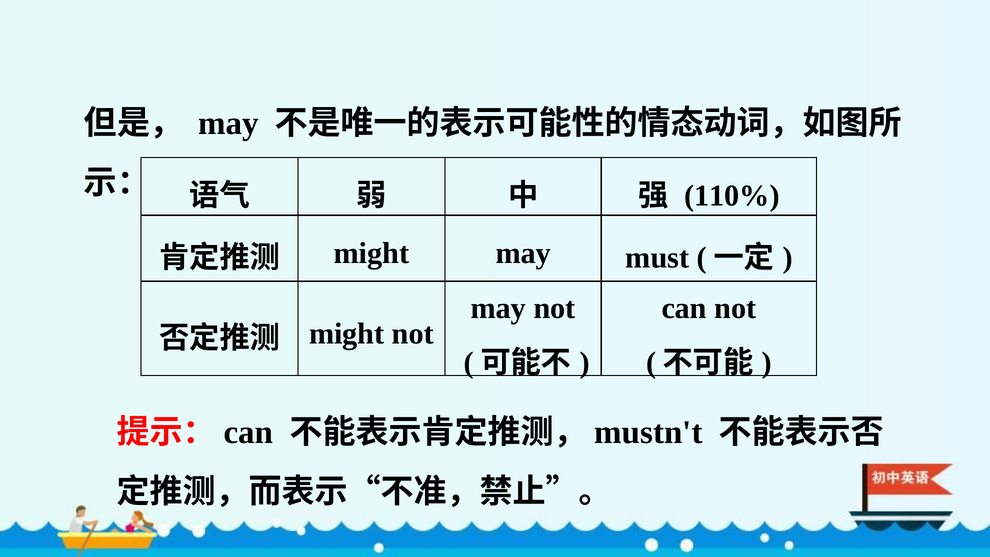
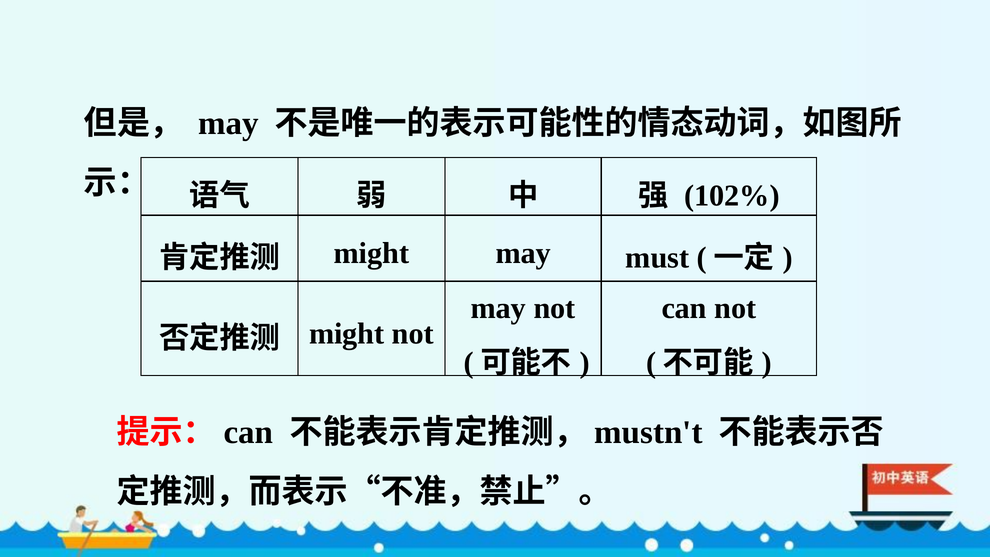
110%: 110% -> 102%
